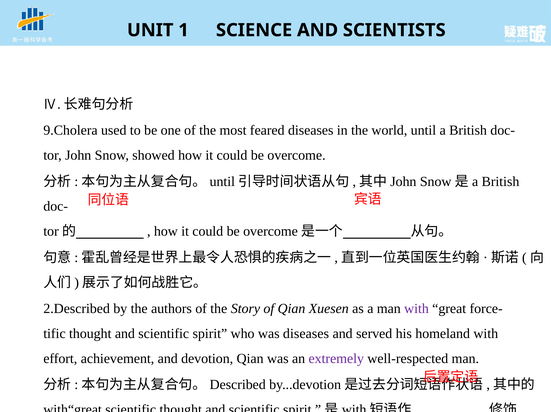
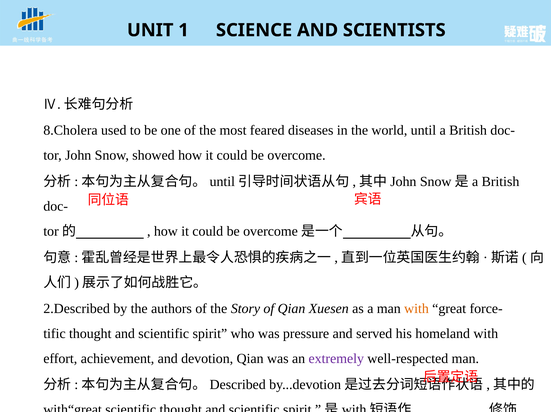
9.Cholera: 9.Cholera -> 8.Cholera
with at (416, 309) colour: purple -> orange
was diseases: diseases -> pressure
